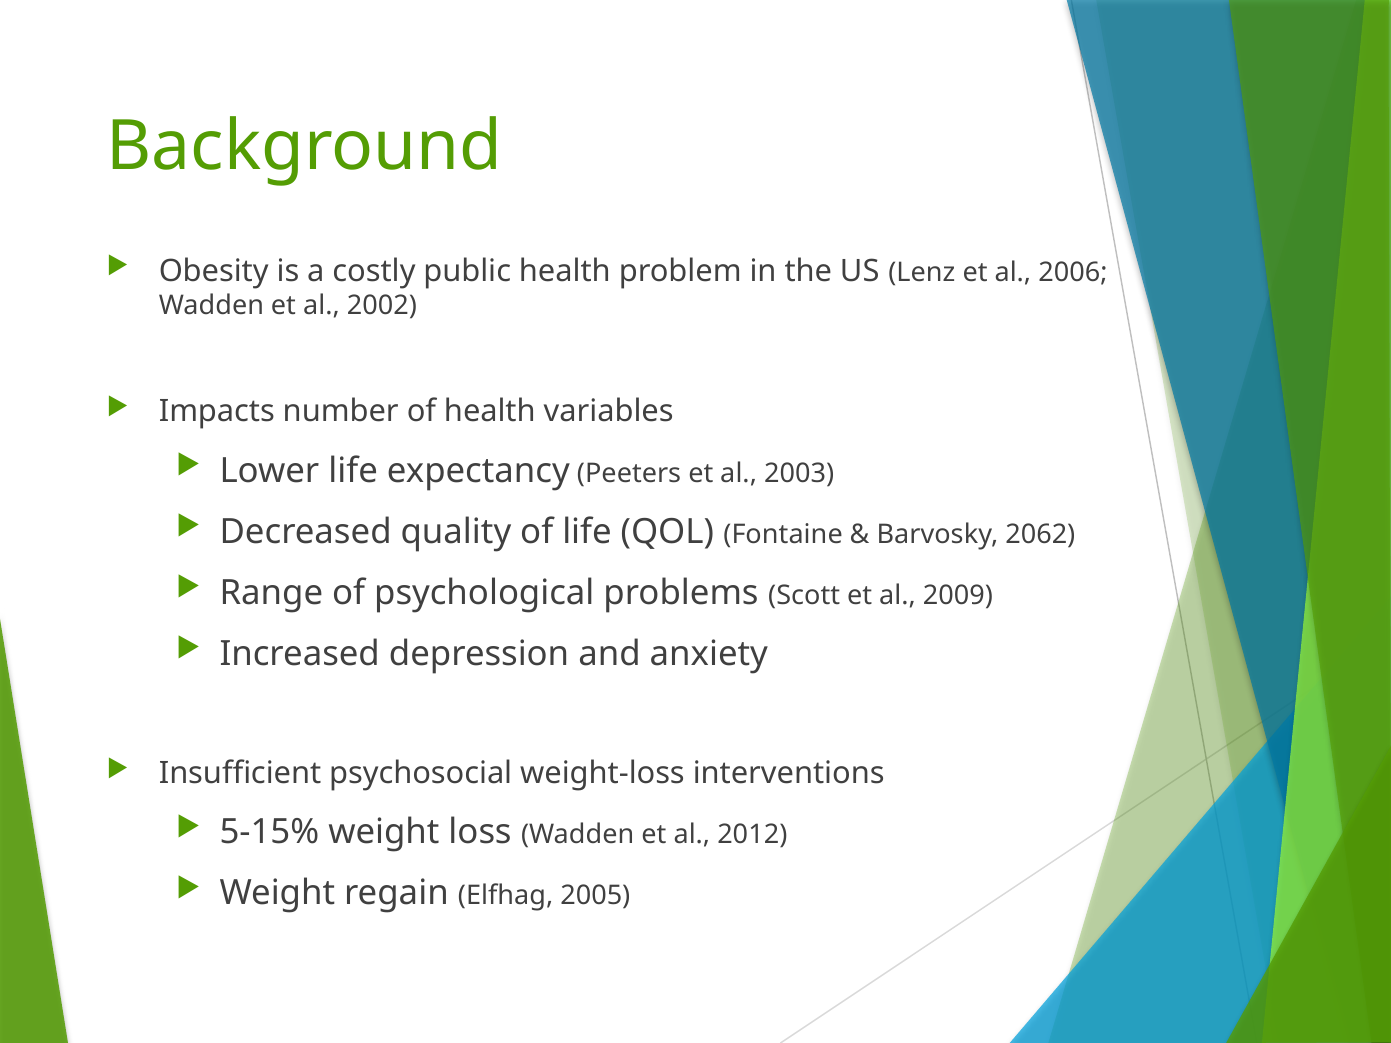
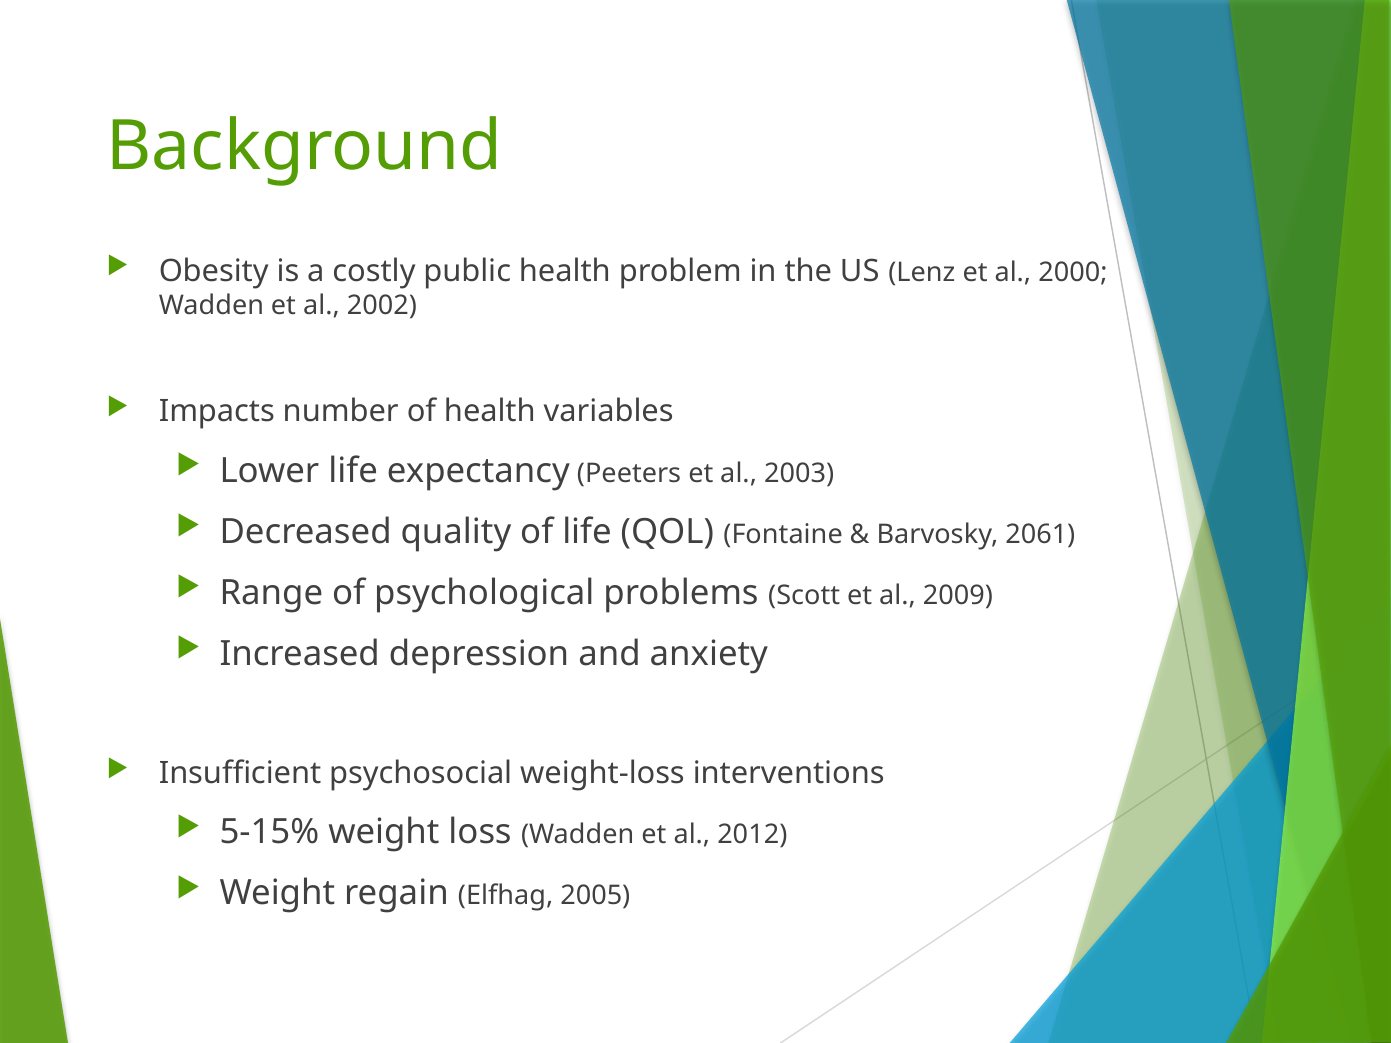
2006: 2006 -> 2000
2062: 2062 -> 2061
